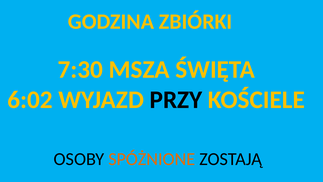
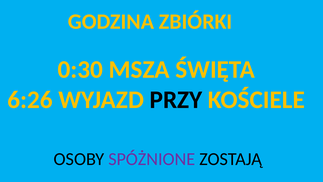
7:30: 7:30 -> 0:30
6:02: 6:02 -> 6:26
SPÓŻNIONE colour: orange -> purple
